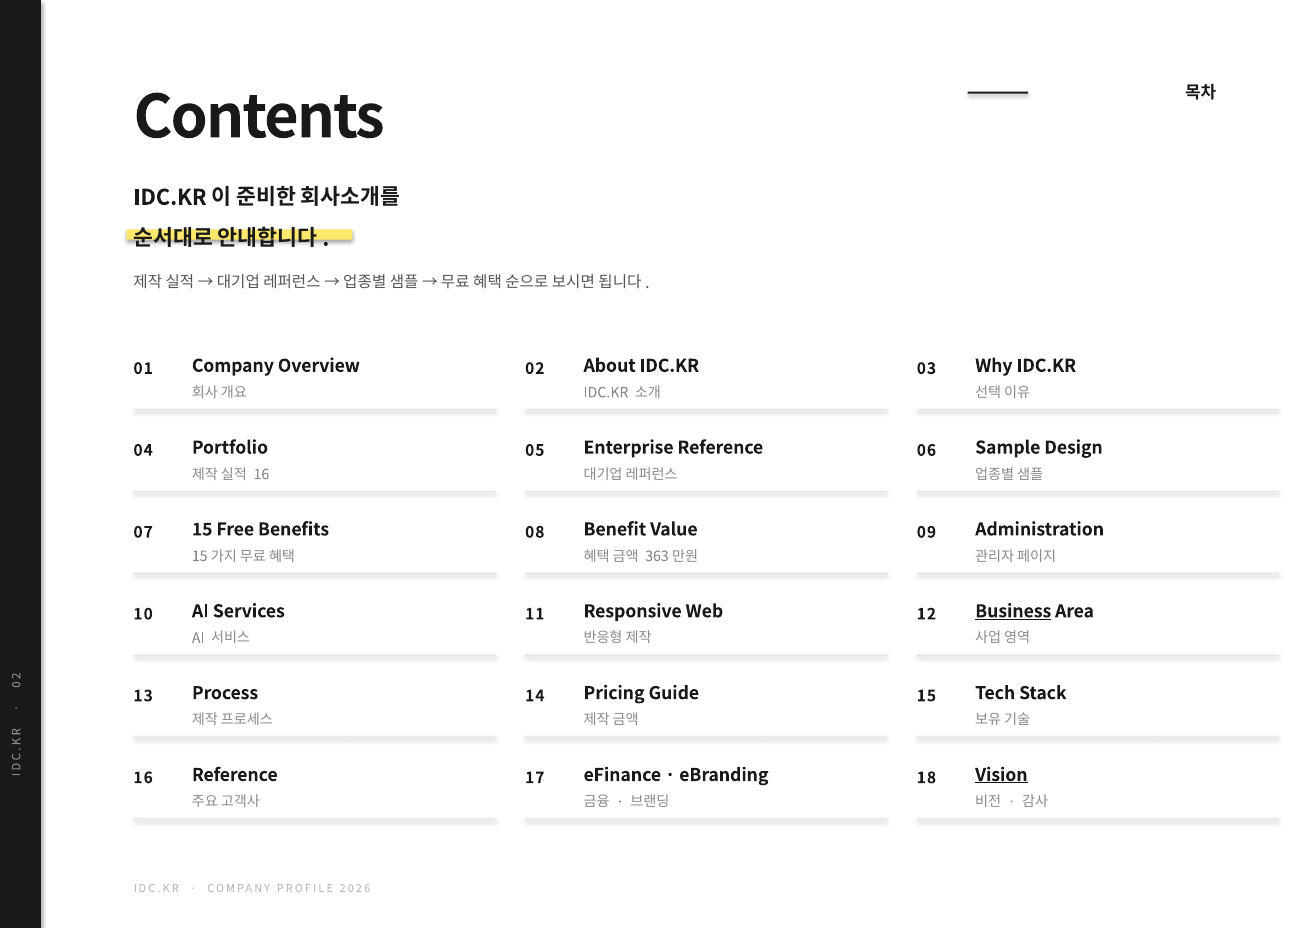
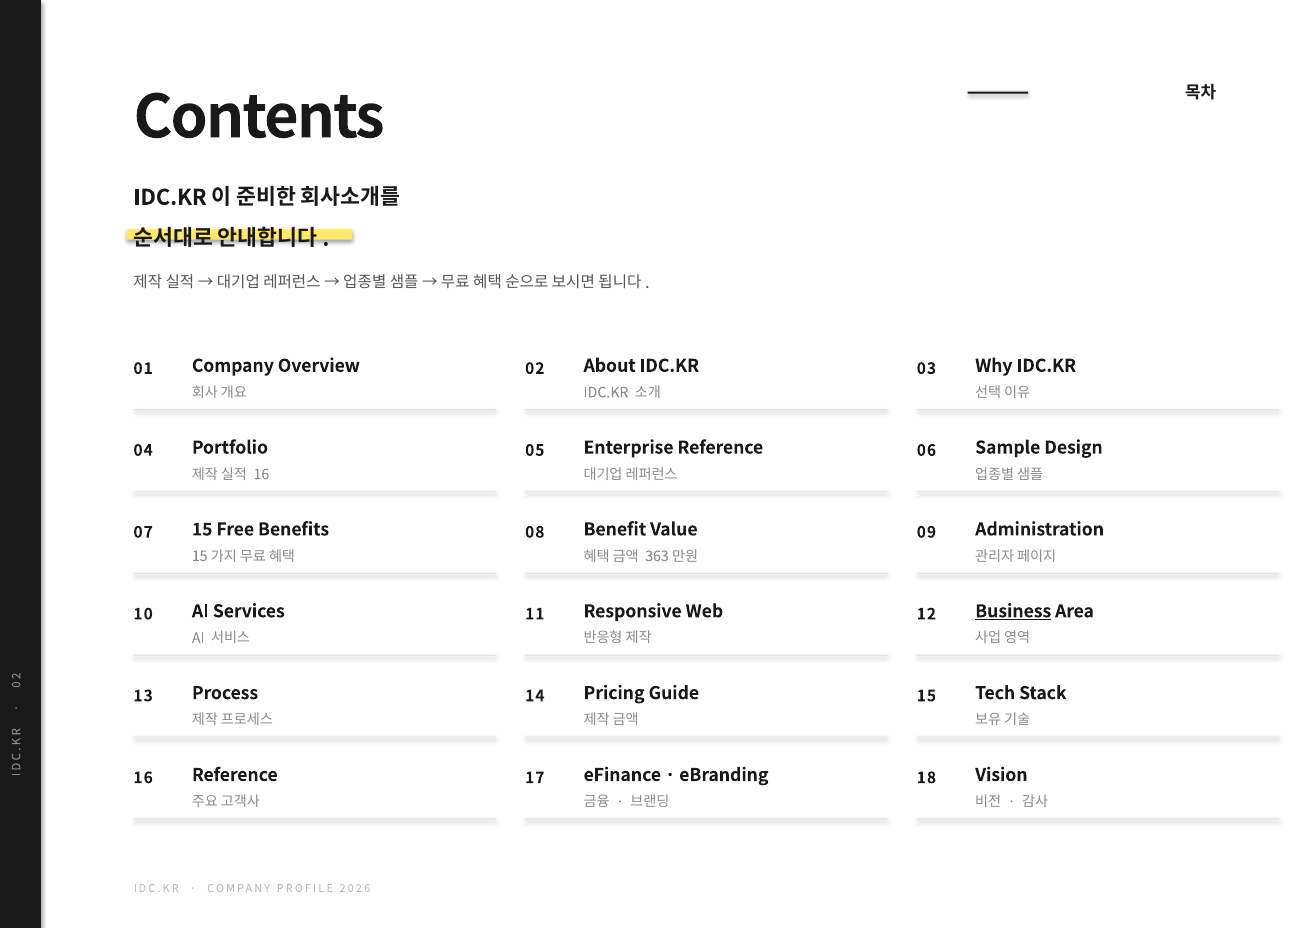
Vision underline: present -> none
